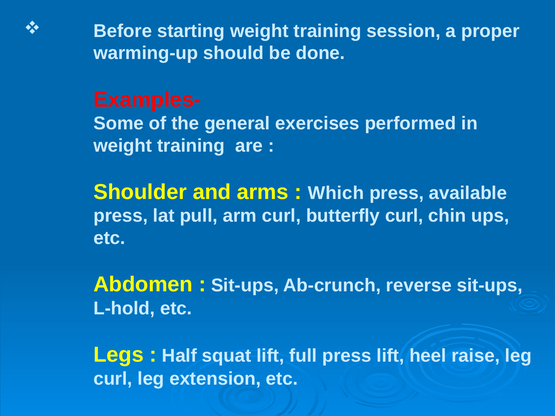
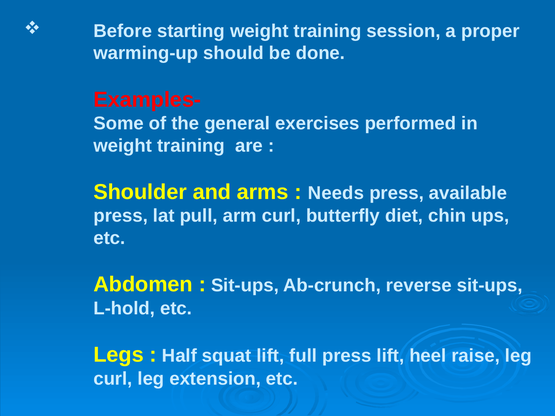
Which: Which -> Needs
butterfly curl: curl -> diet
